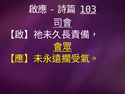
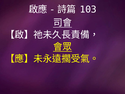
103 underline: present -> none
